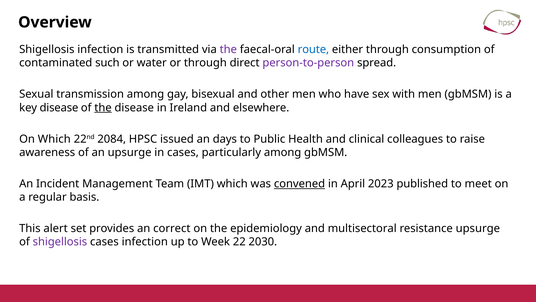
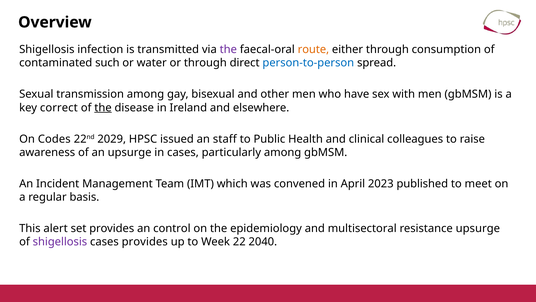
route colour: blue -> orange
person-to-person colour: purple -> blue
key disease: disease -> correct
On Which: Which -> Codes
2084: 2084 -> 2029
days: days -> staff
convened underline: present -> none
correct: correct -> control
cases infection: infection -> provides
2030: 2030 -> 2040
